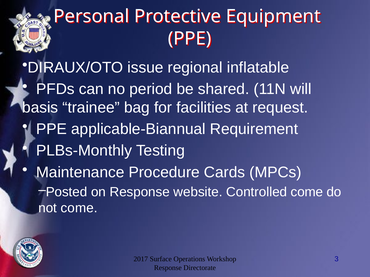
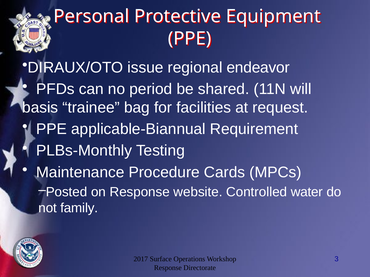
inflatable: inflatable -> endeavor
Controlled come: come -> water
not come: come -> family
